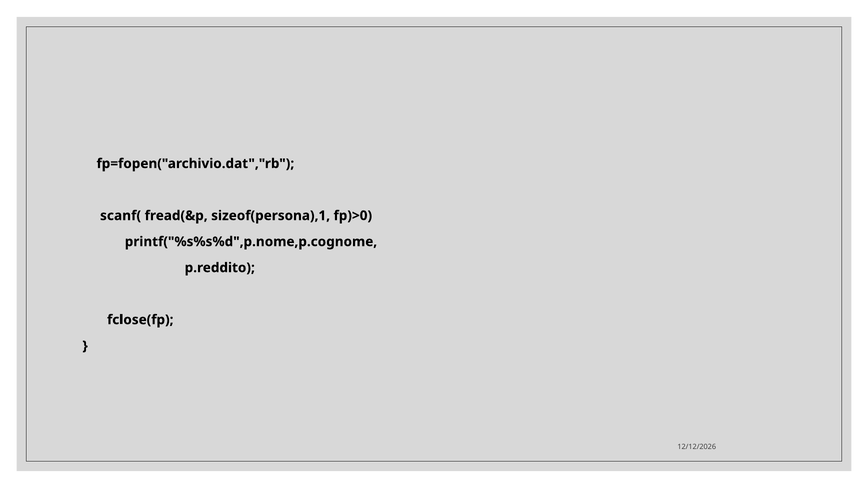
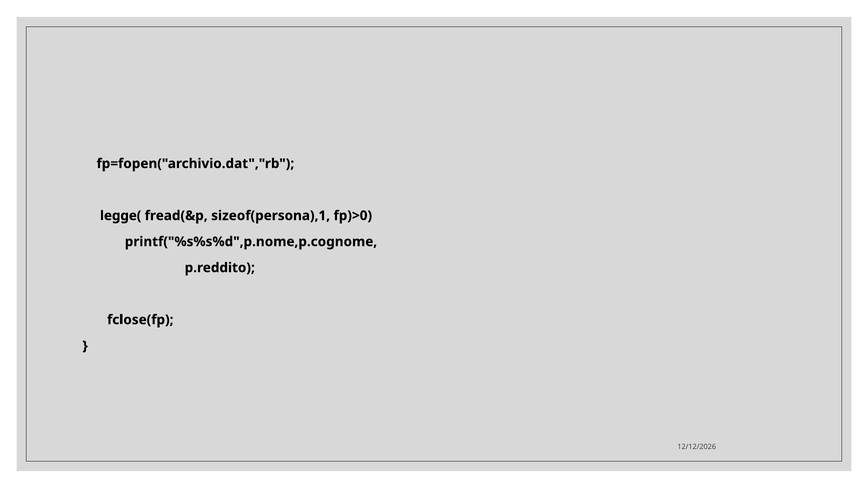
scanf(: scanf( -> legge(
